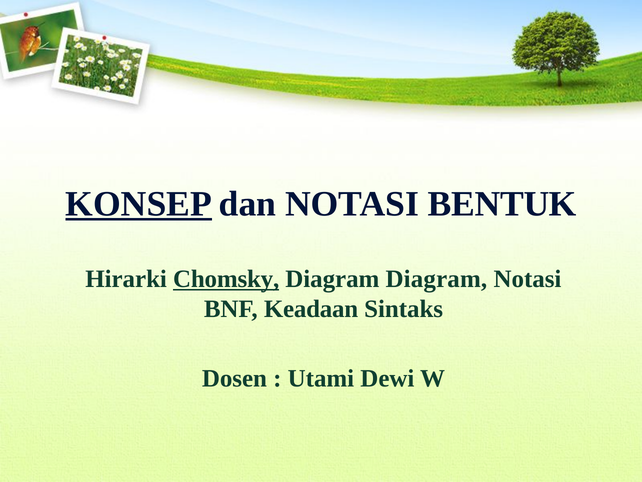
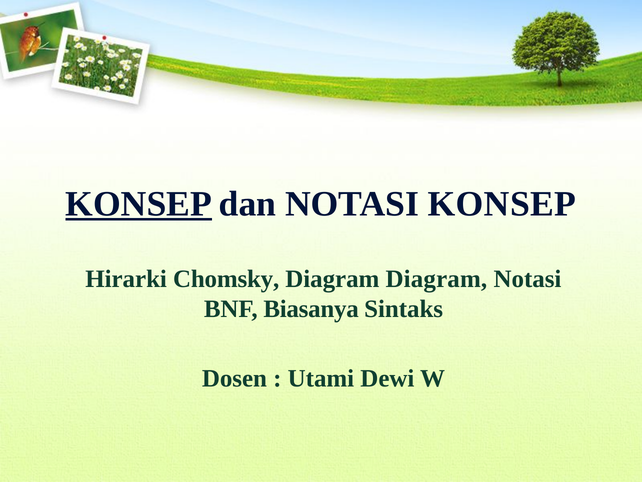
NOTASI BENTUK: BENTUK -> KONSEP
Chomsky underline: present -> none
Keadaan: Keadaan -> Biasanya
